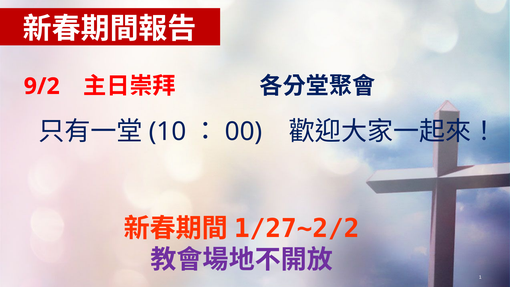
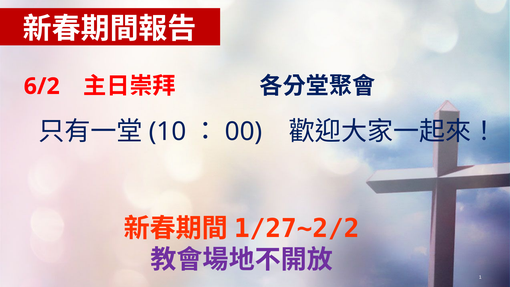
9/2: 9/2 -> 6/2
